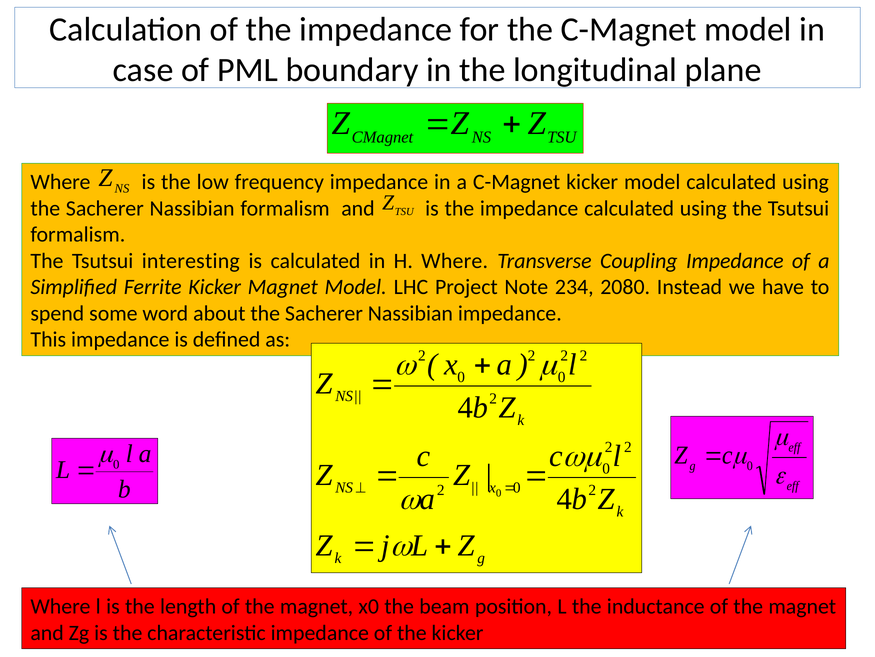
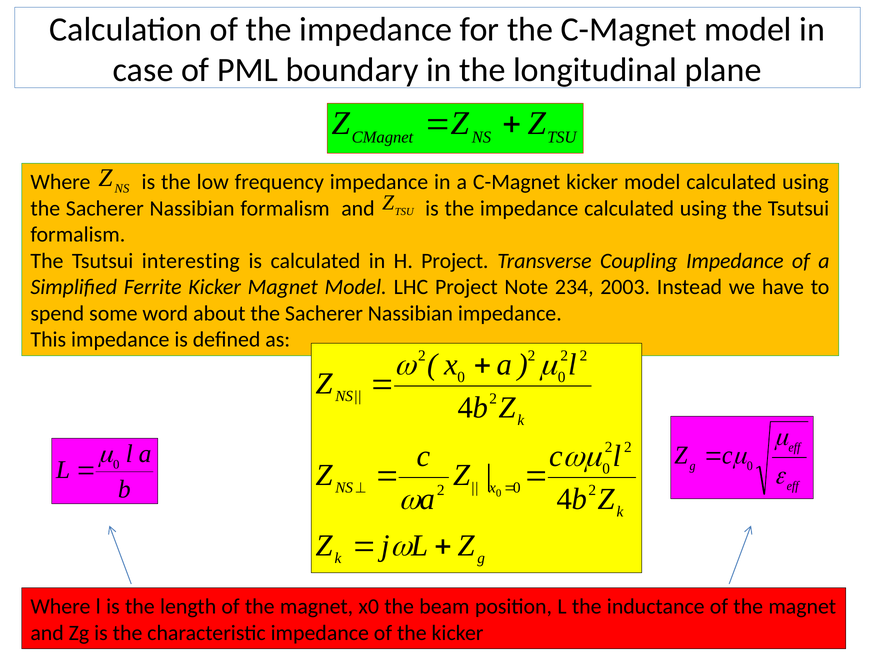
H Where: Where -> Project
2080: 2080 -> 2003
